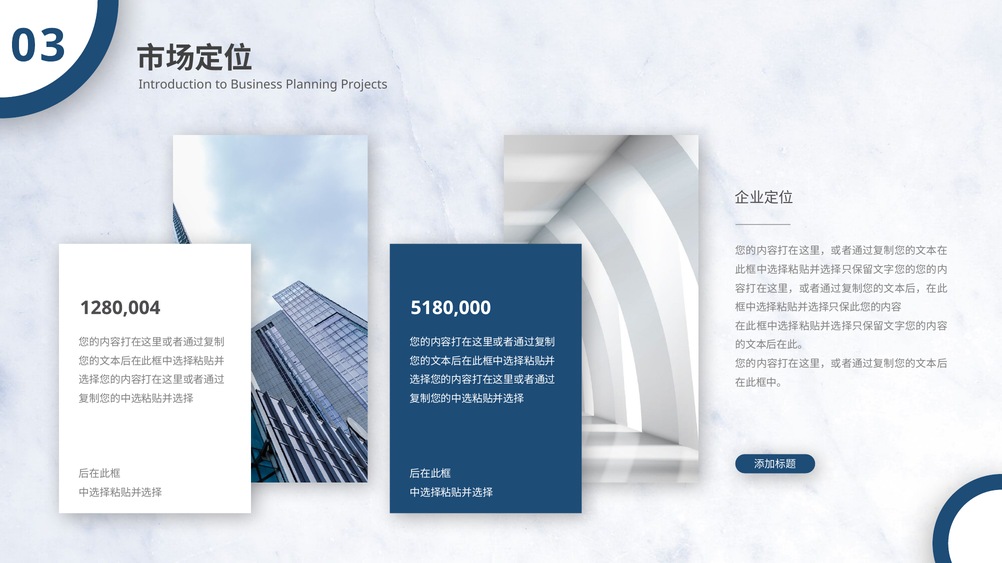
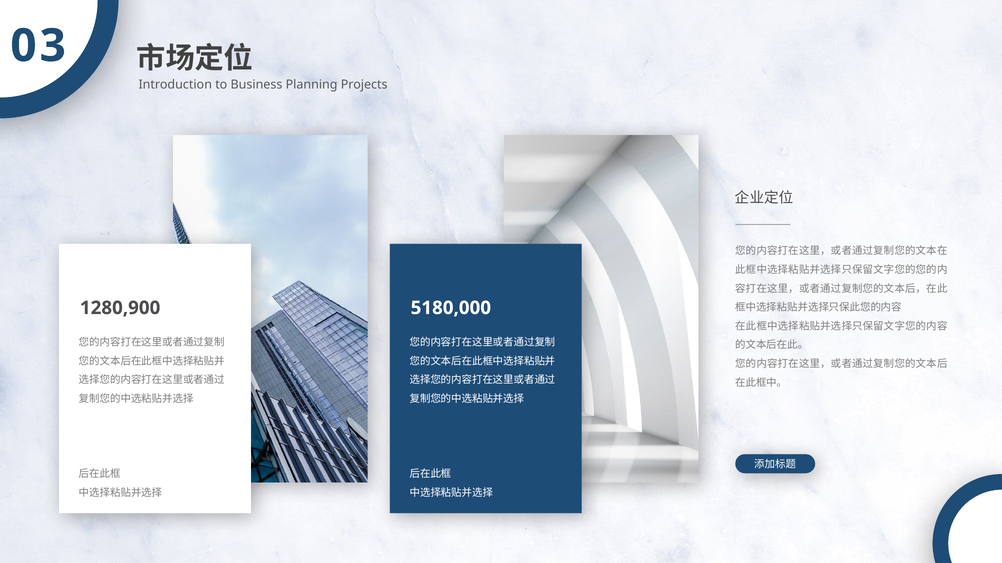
1280,004: 1280,004 -> 1280,900
